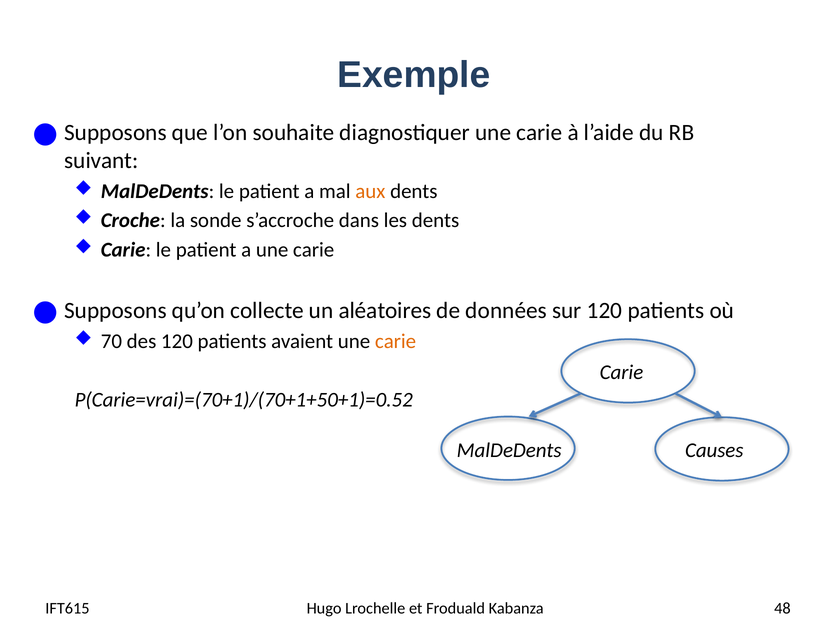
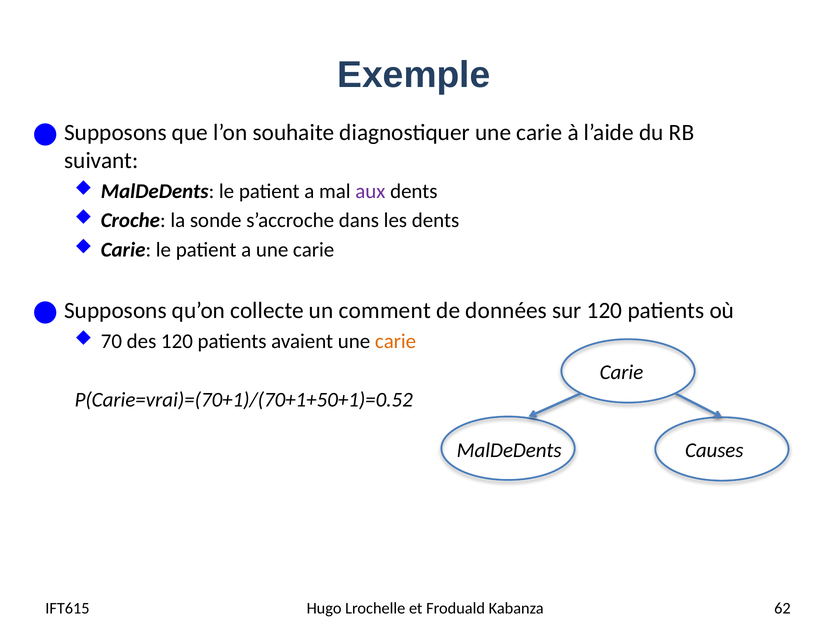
aux colour: orange -> purple
aléatoires: aléatoires -> comment
48: 48 -> 62
